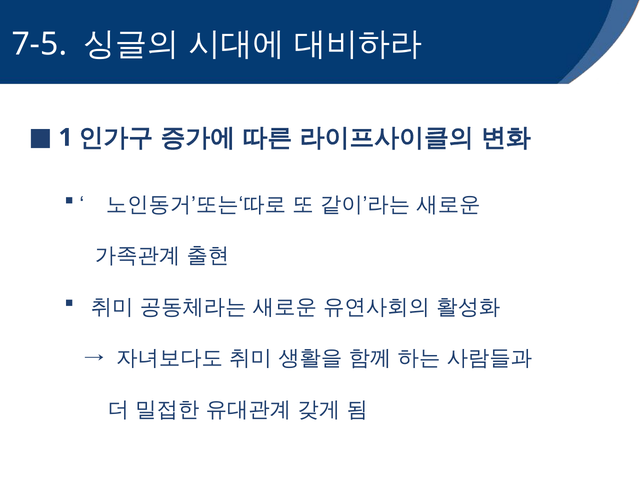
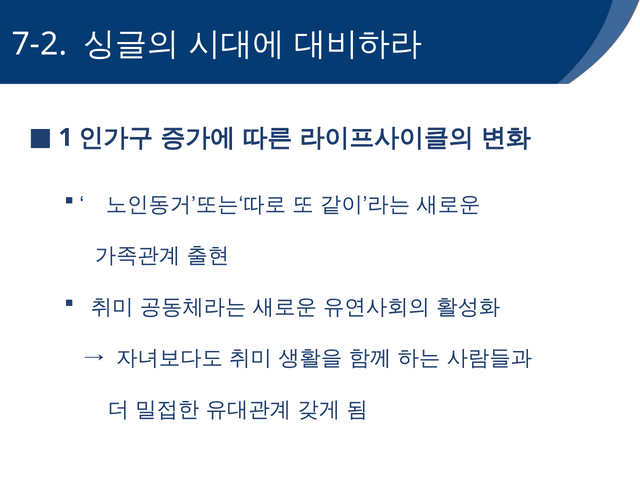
7-5: 7-5 -> 7-2
